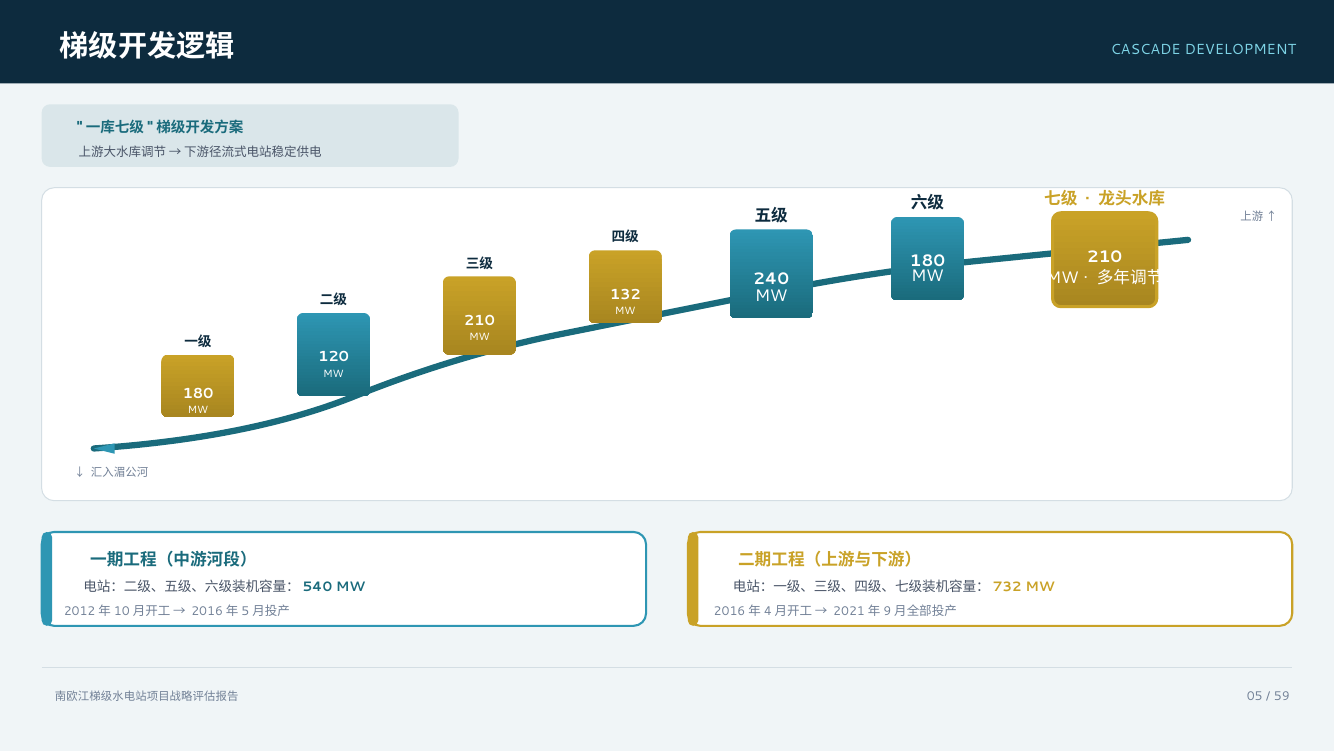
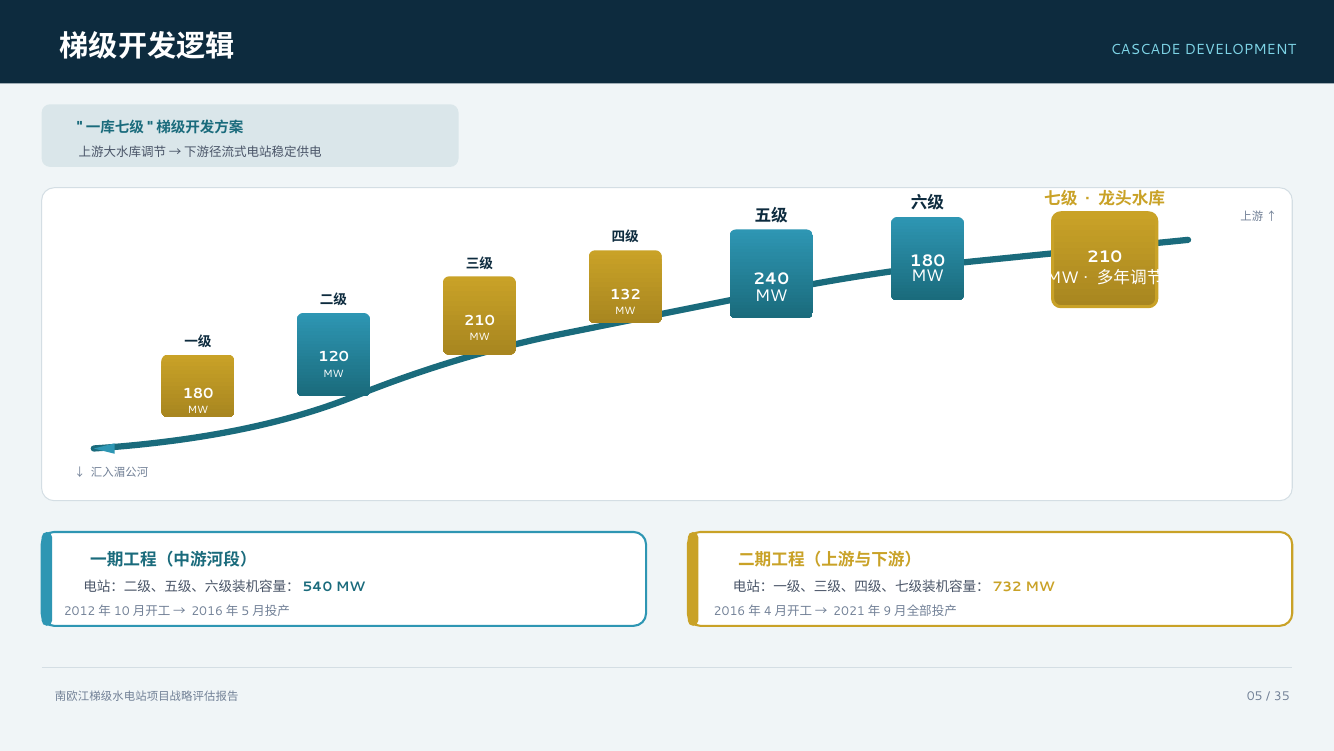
59: 59 -> 35
